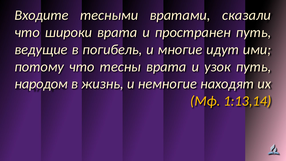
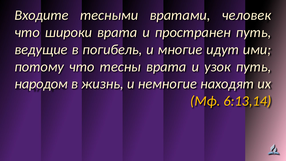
сказали: сказали -> человек
1:13,14: 1:13,14 -> 6:13,14
